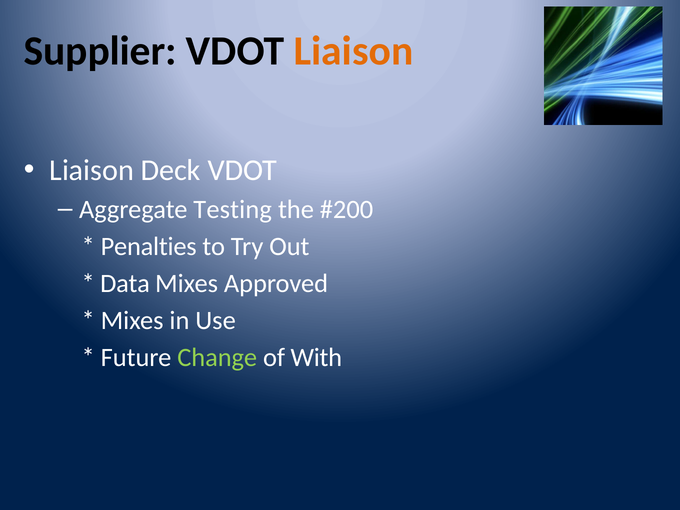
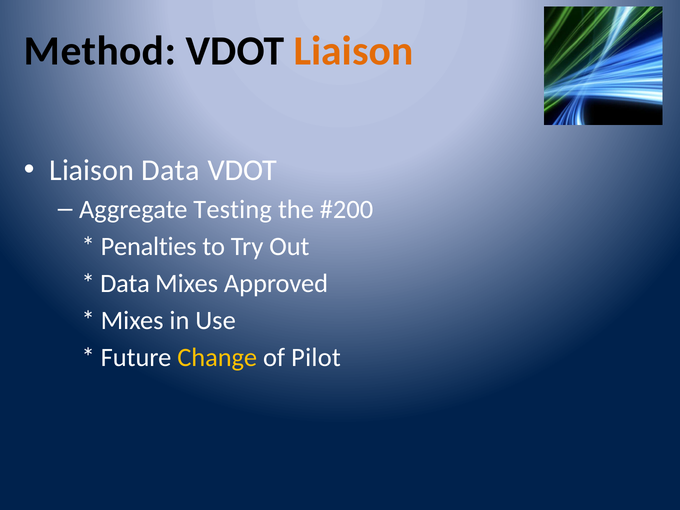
Supplier: Supplier -> Method
Liaison Deck: Deck -> Data
Change colour: light green -> yellow
With: With -> Pilot
